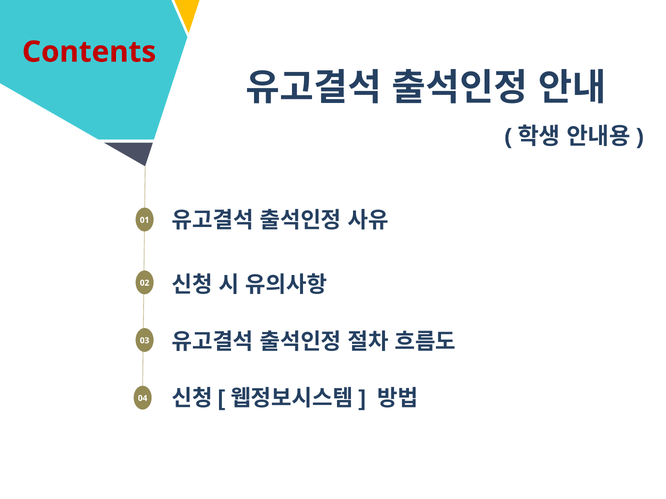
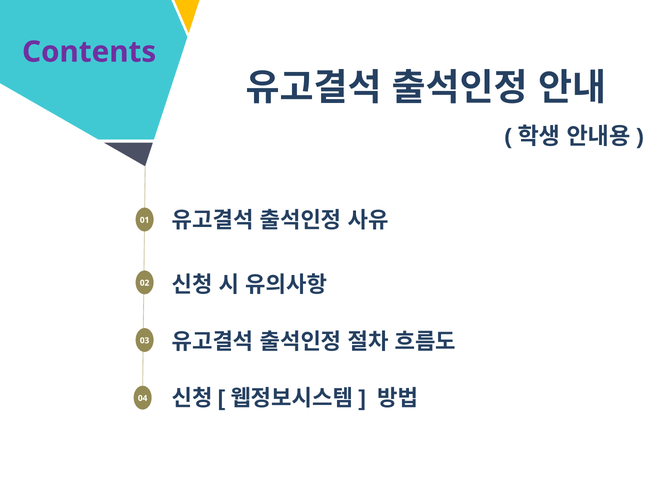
Contents colour: red -> purple
